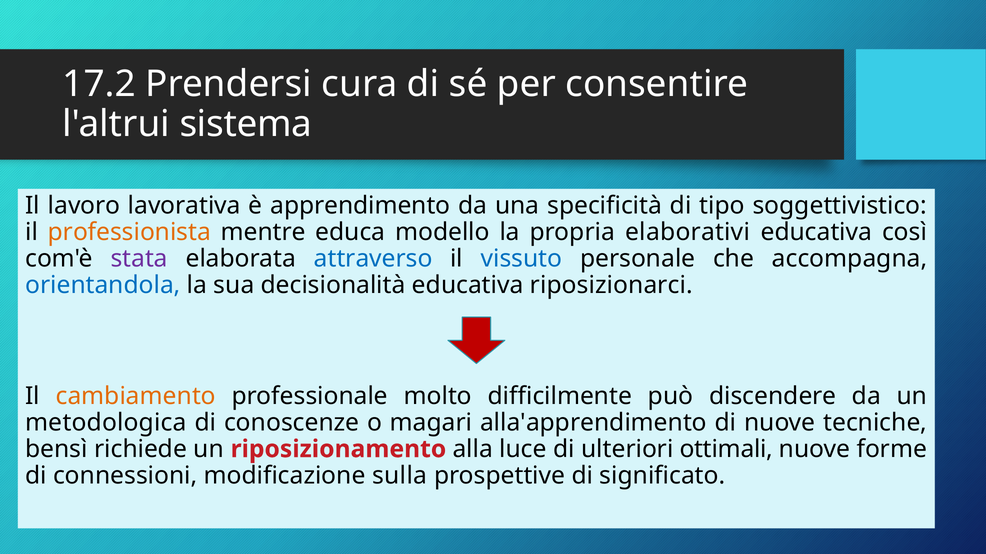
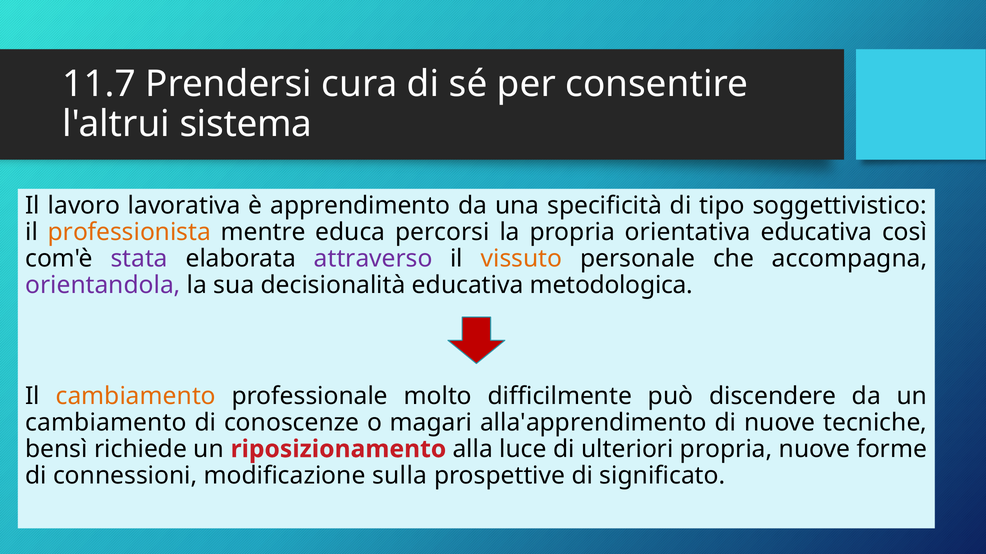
17.2: 17.2 -> 11.7
modello: modello -> percorsi
elaborativi: elaborativi -> orientativa
attraverso colour: blue -> purple
vissuto colour: blue -> orange
orientandola colour: blue -> purple
riposizionarci: riposizionarci -> metodologica
metodologica at (106, 423): metodologica -> cambiamento
ulteriori ottimali: ottimali -> propria
